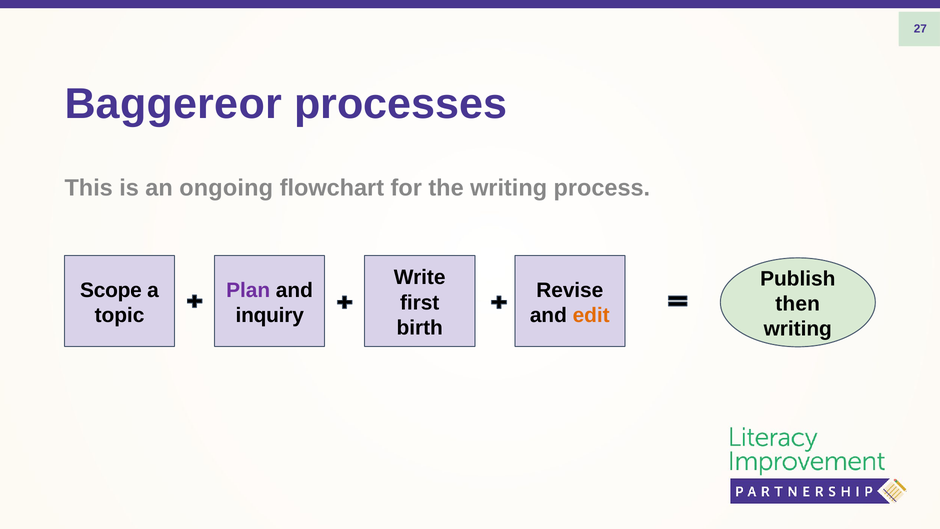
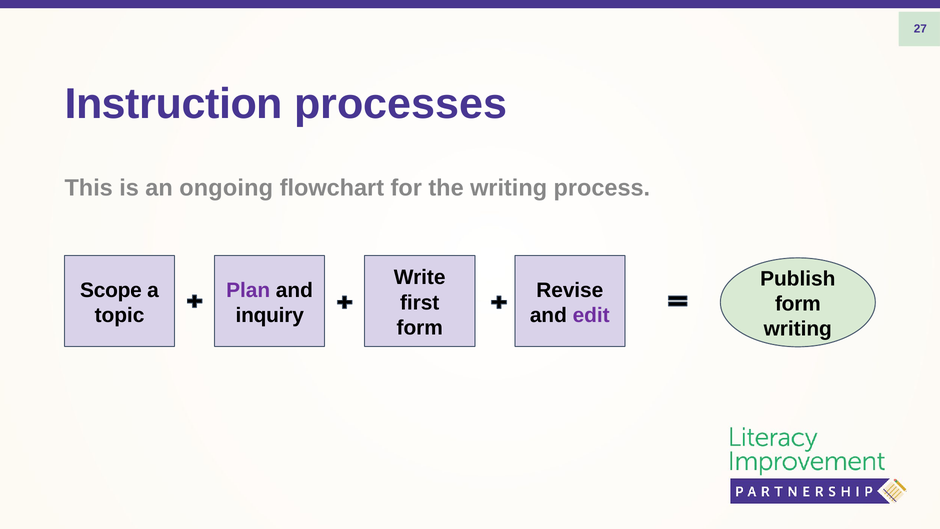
Baggereor: Baggereor -> Instruction
then at (798, 304): then -> form
edit colour: orange -> purple
birth at (420, 328): birth -> form
